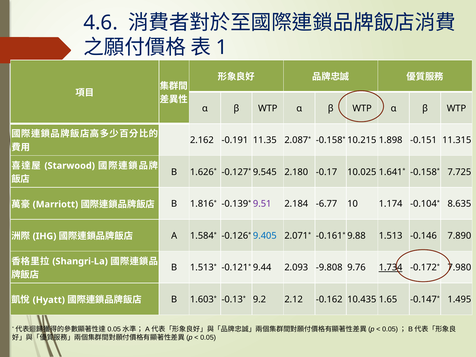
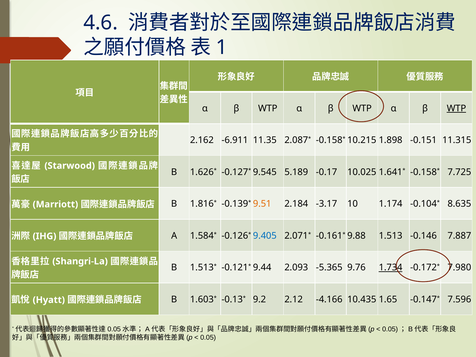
WTP at (456, 108) underline: none -> present
-0.191: -0.191 -> -6.911
2.180: 2.180 -> 5.189
9.51 colour: purple -> orange
-6.77: -6.77 -> -3.17
7.890: 7.890 -> 7.887
-9.808: -9.808 -> -5.365
-0.162: -0.162 -> -4.166
1.495: 1.495 -> 7.596
